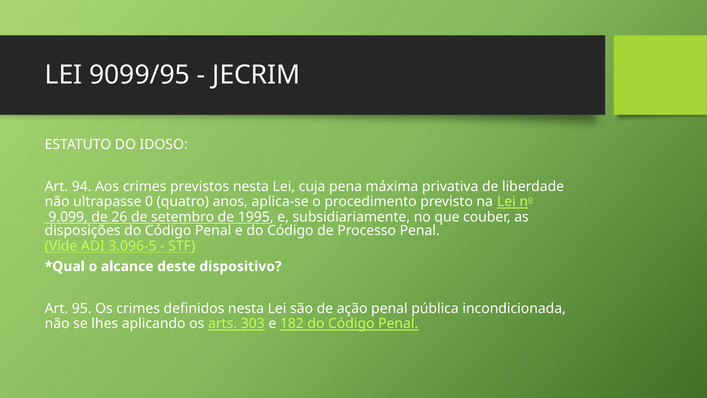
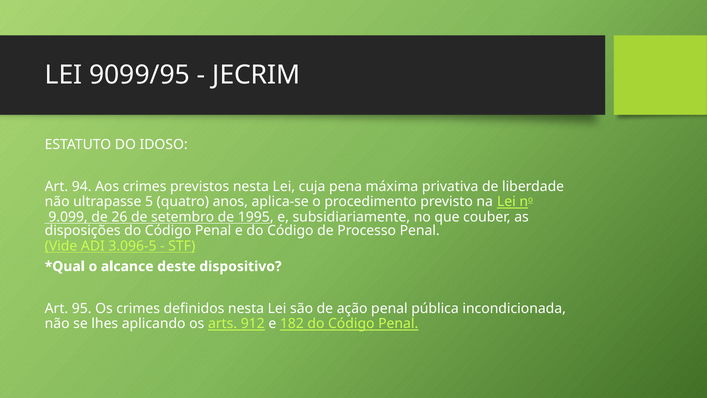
0: 0 -> 5
303: 303 -> 912
